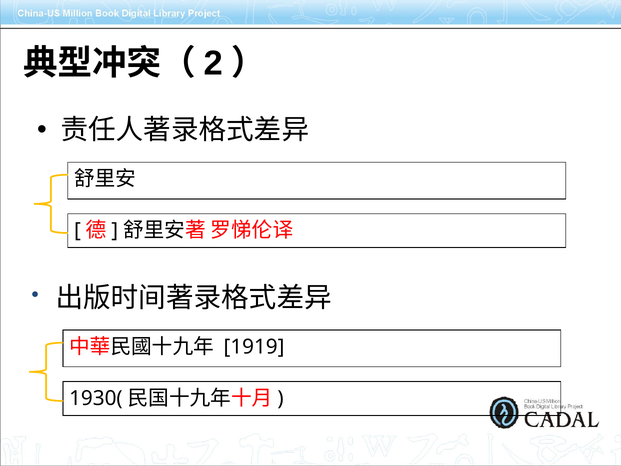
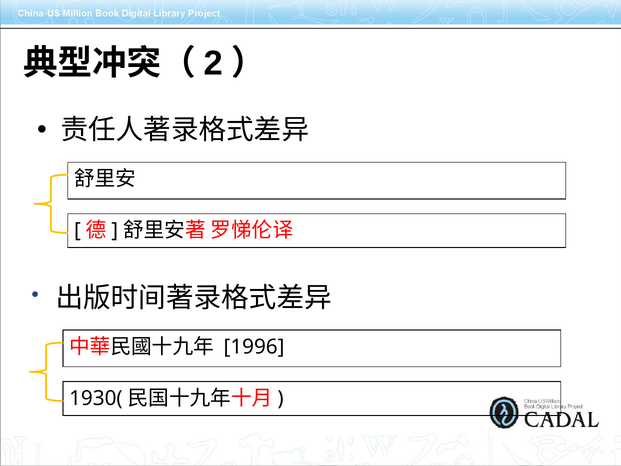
1919: 1919 -> 1996
